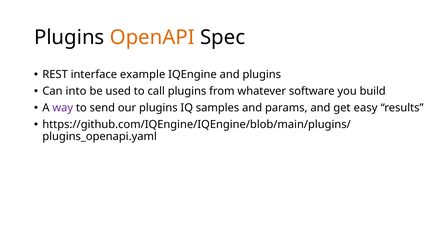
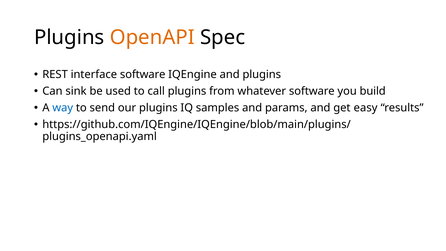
interface example: example -> software
into: into -> sink
way colour: purple -> blue
